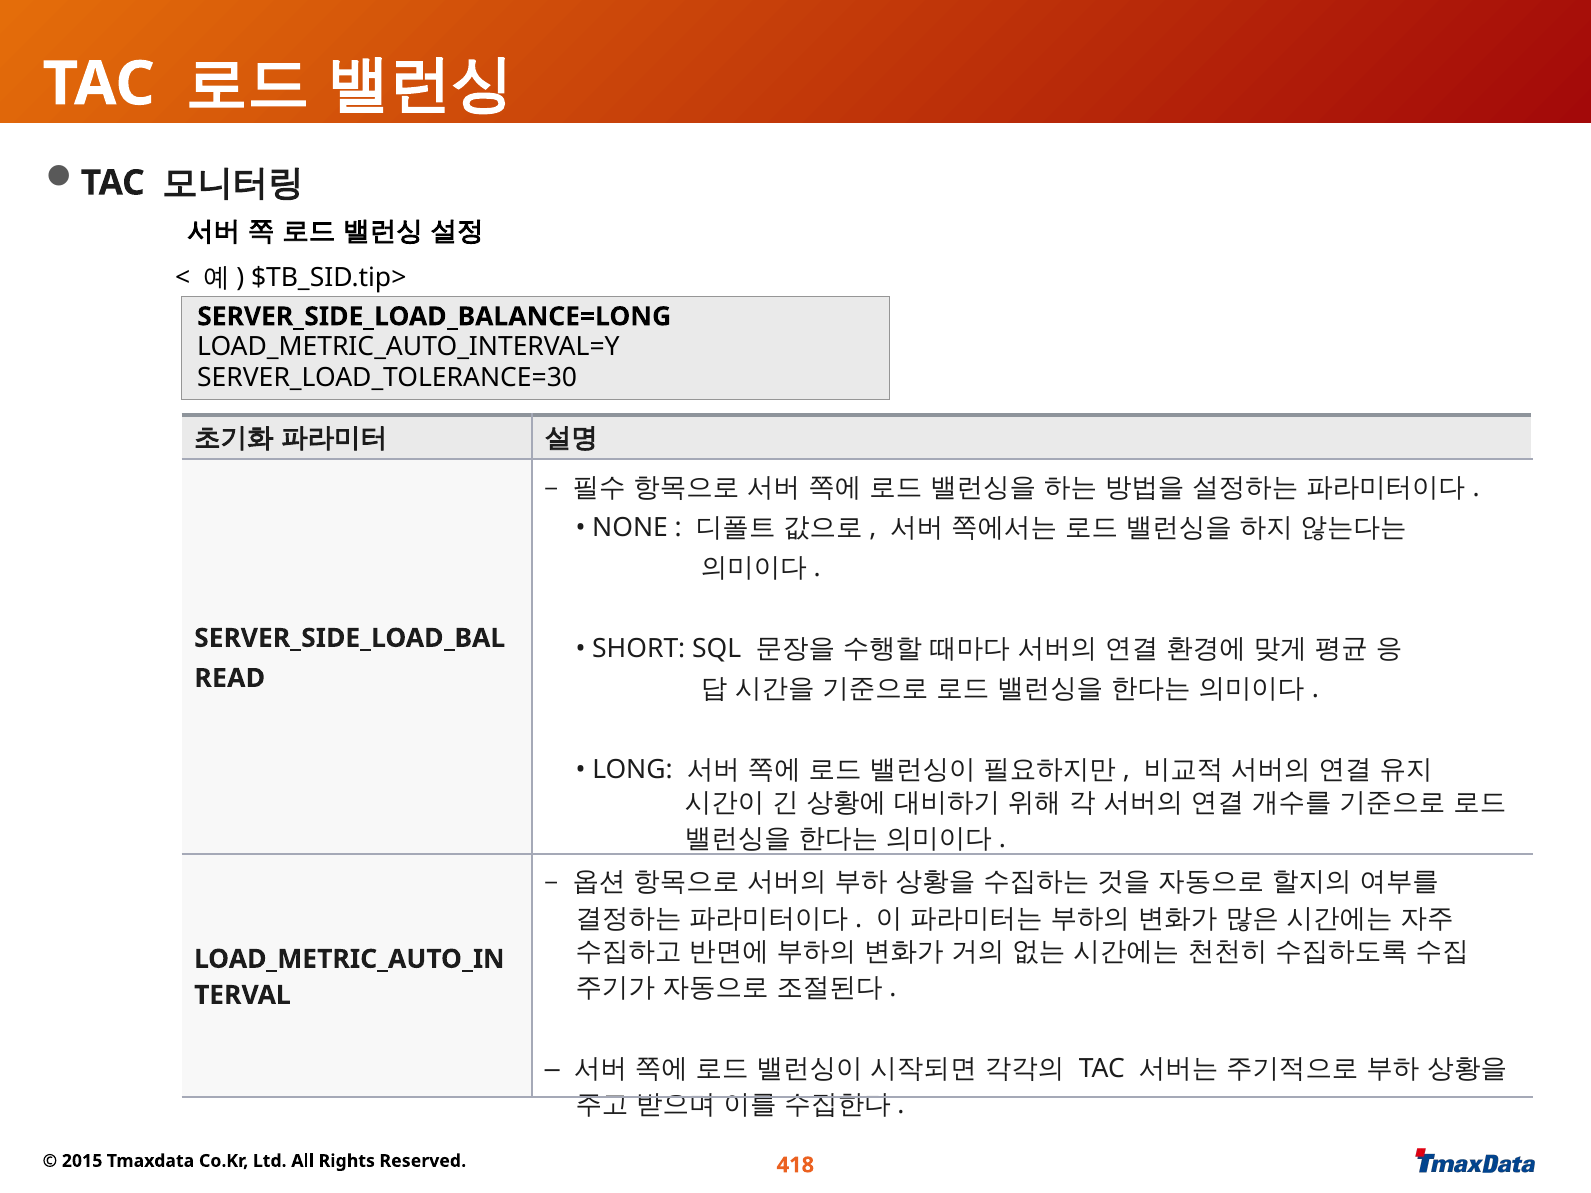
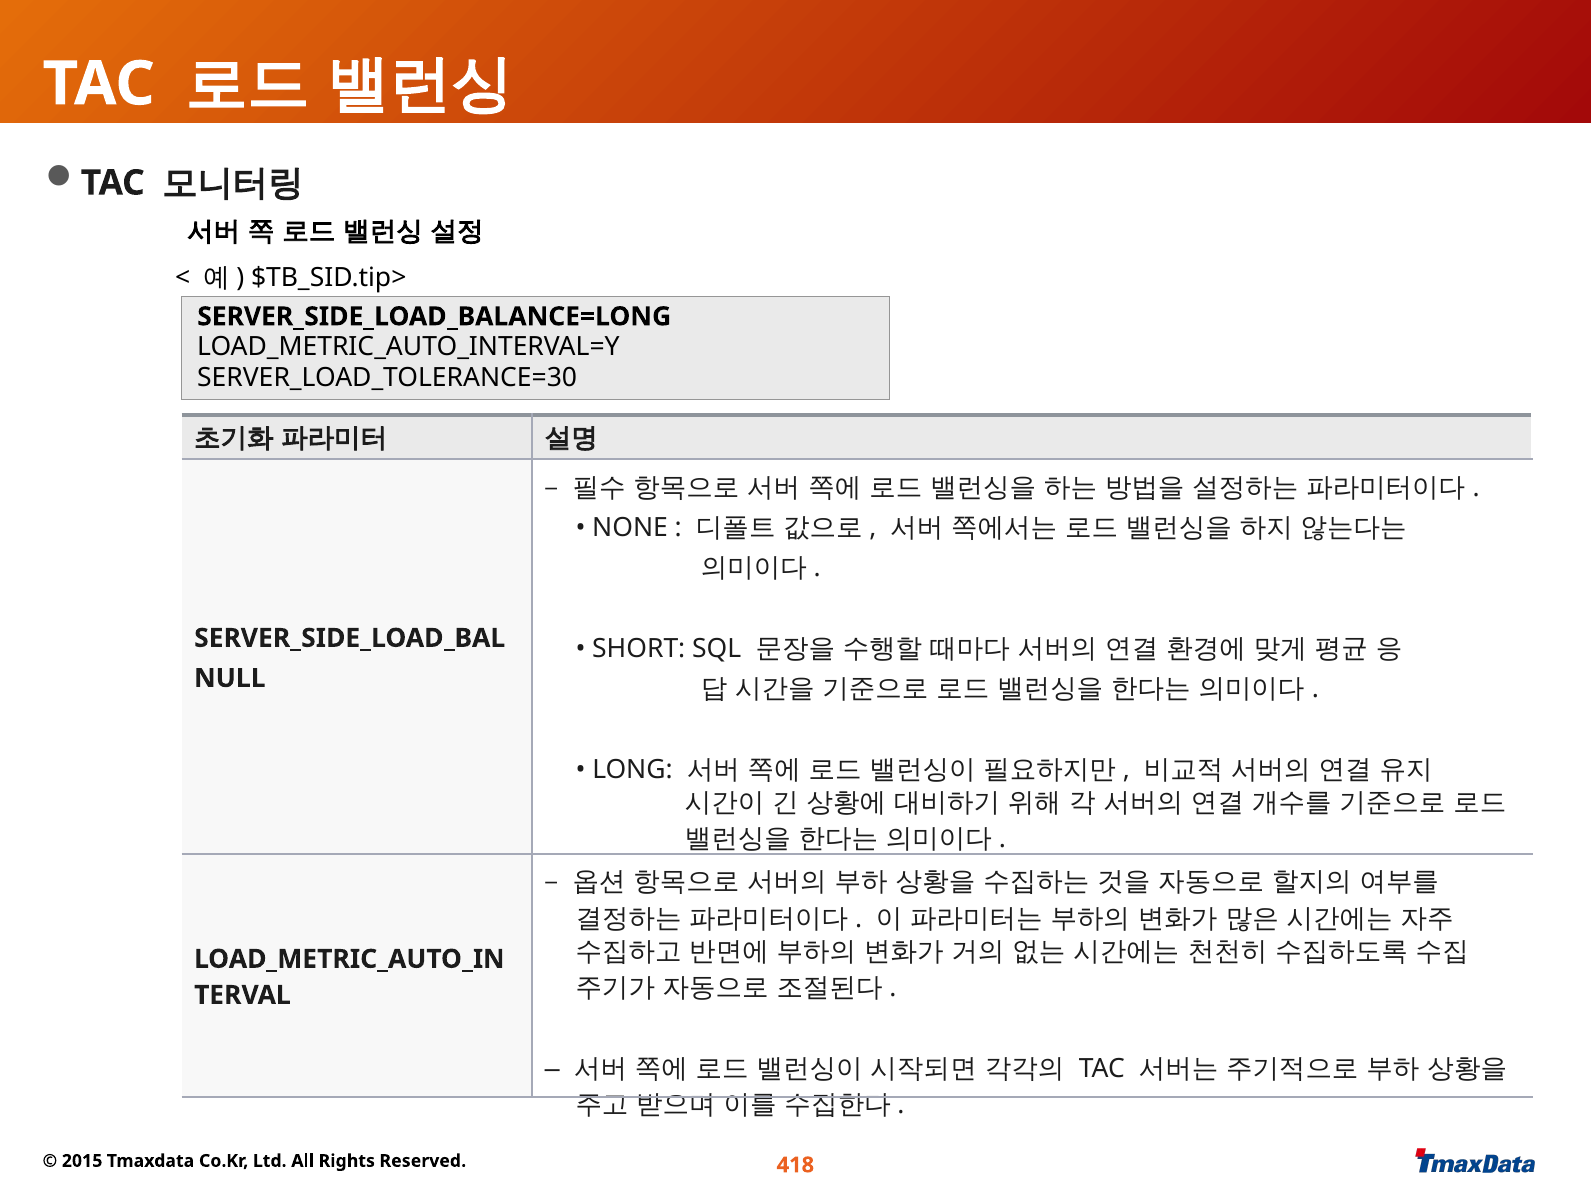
READ: READ -> NULL
